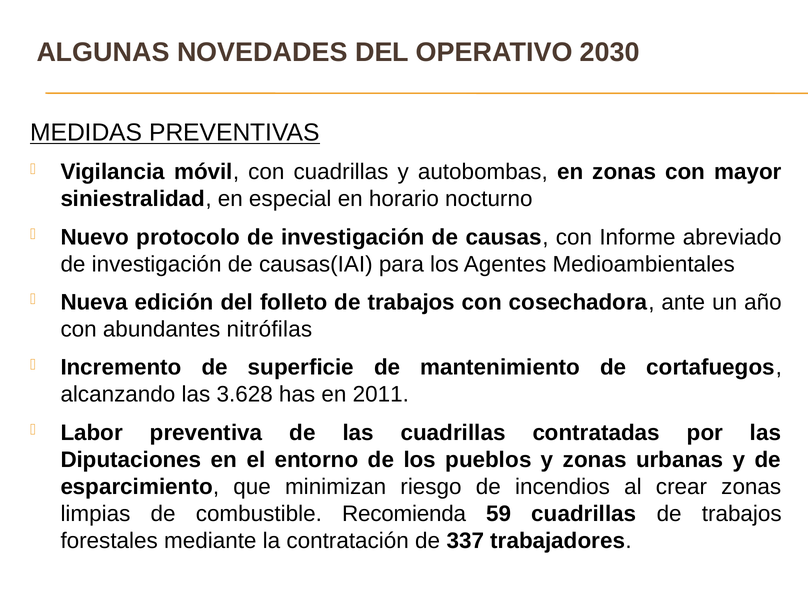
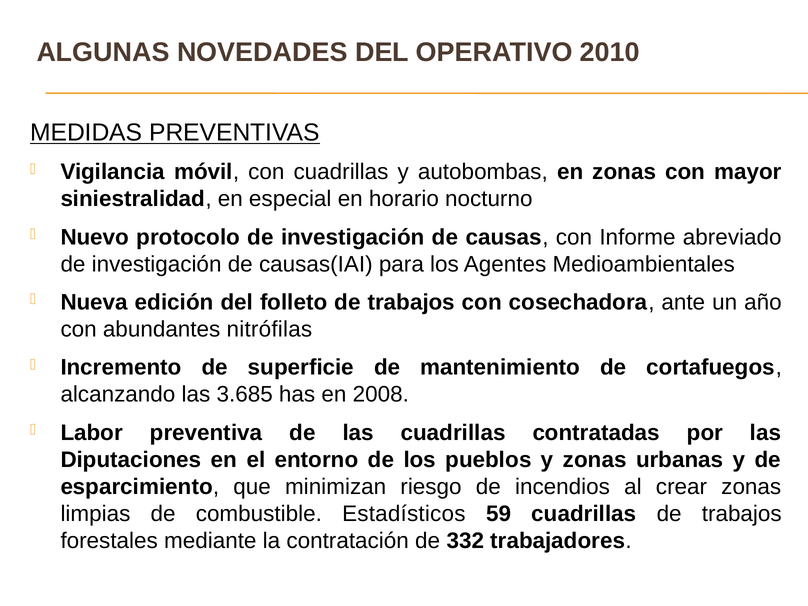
2030: 2030 -> 2010
3.628: 3.628 -> 3.685
2011: 2011 -> 2008
Recomienda: Recomienda -> Estadísticos
337: 337 -> 332
